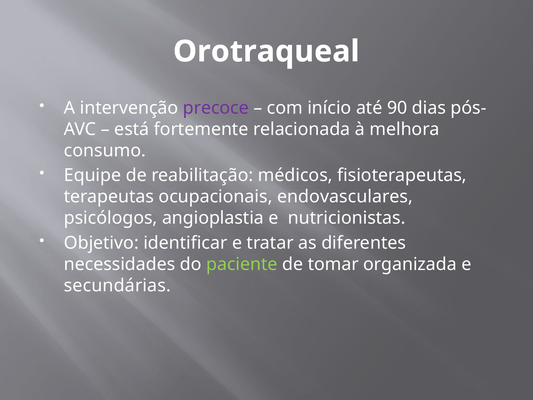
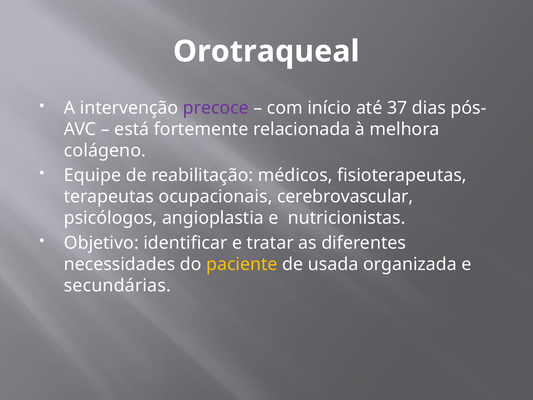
90: 90 -> 37
consumo: consumo -> colágeno
endovasculares: endovasculares -> cerebrovascular
paciente colour: light green -> yellow
tomar: tomar -> usada
